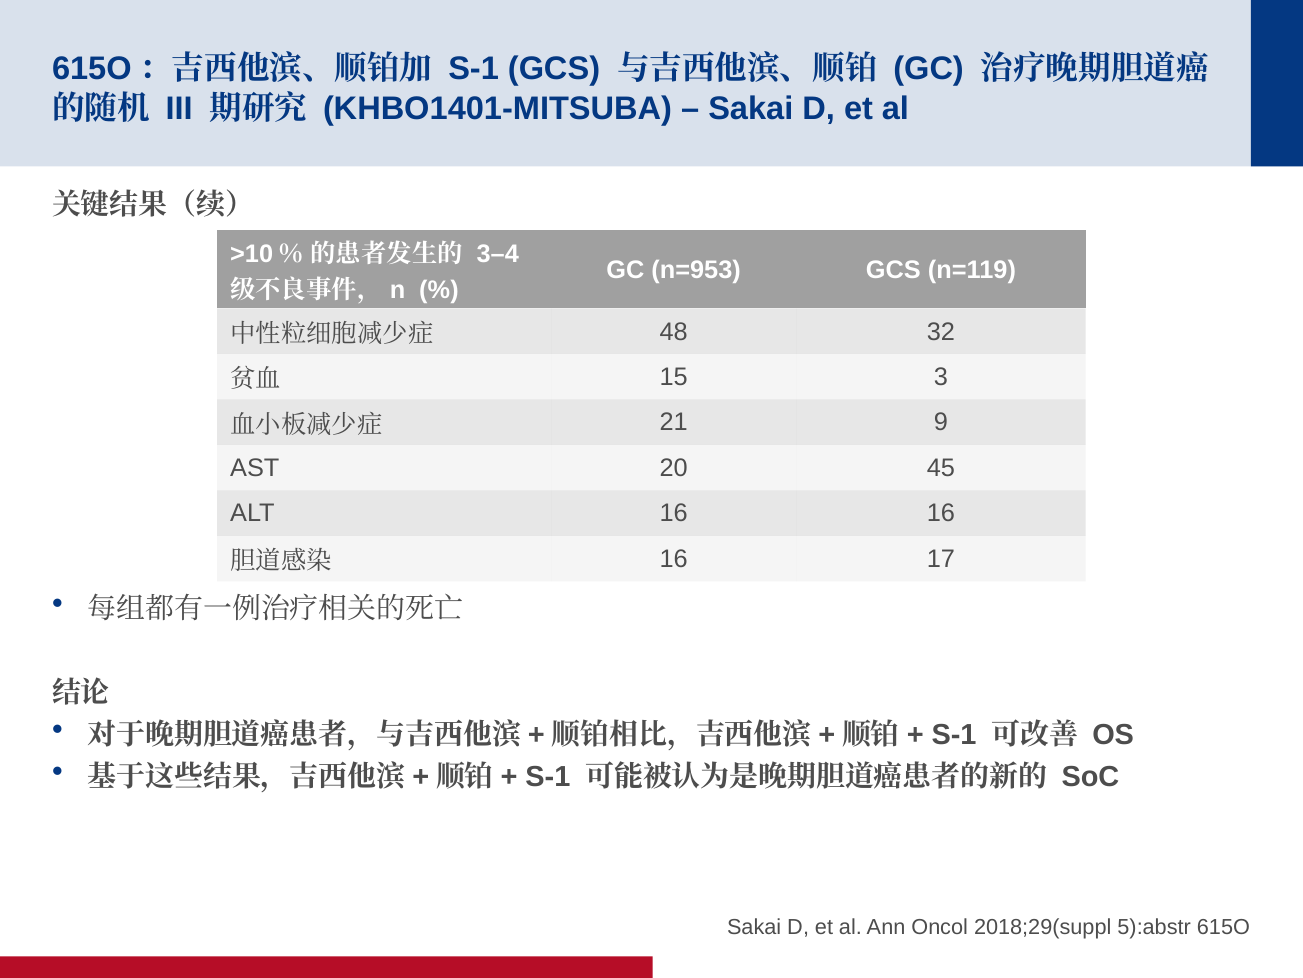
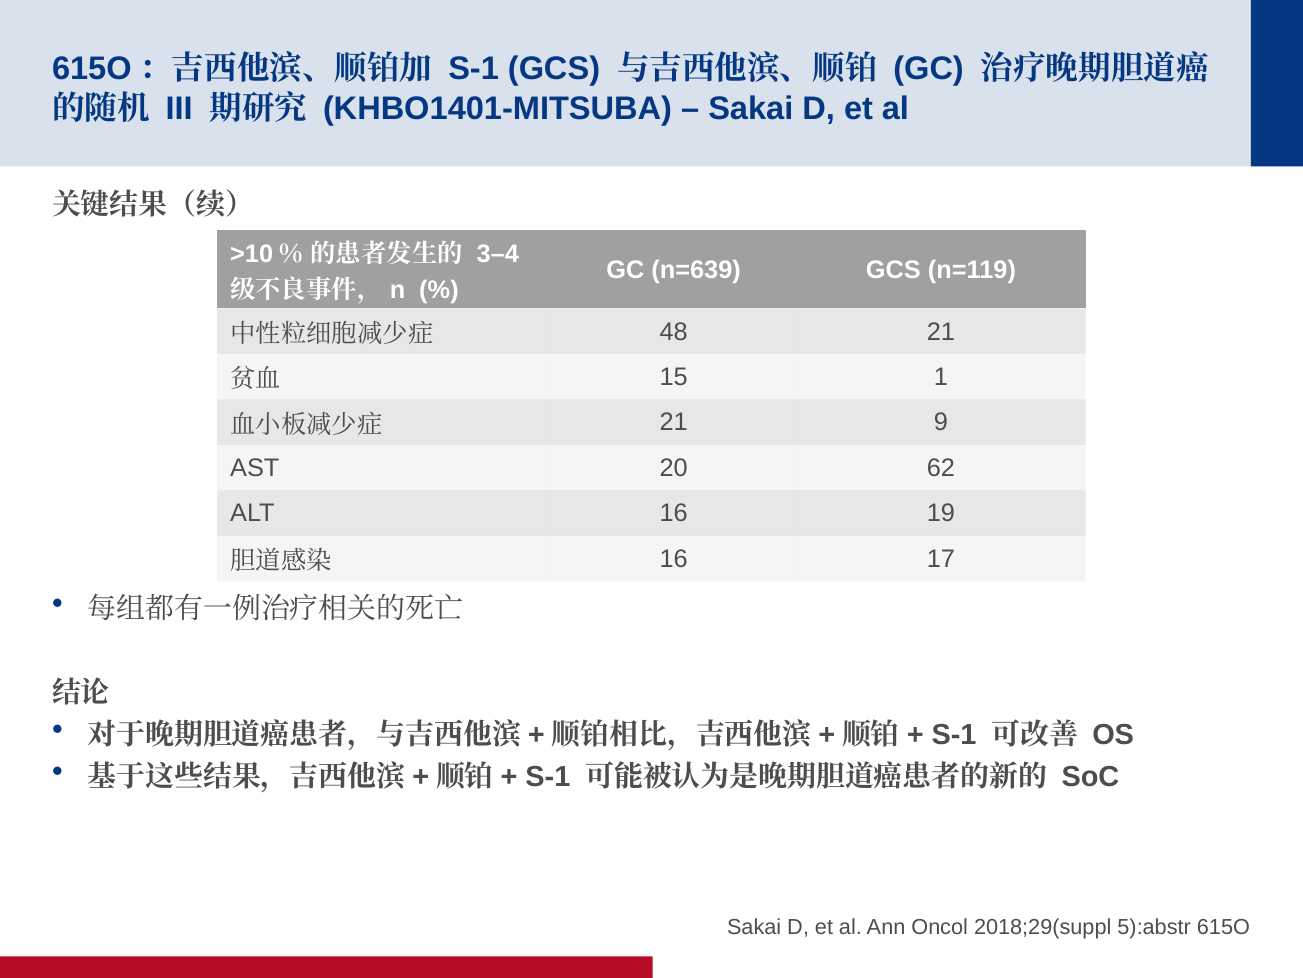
n=953: n=953 -> n=639
48 32: 32 -> 21
3: 3 -> 1
45: 45 -> 62
16 16: 16 -> 19
